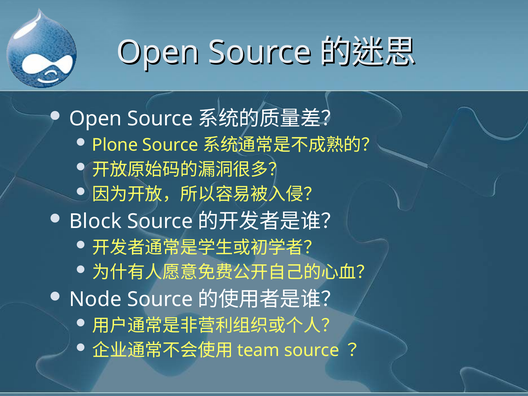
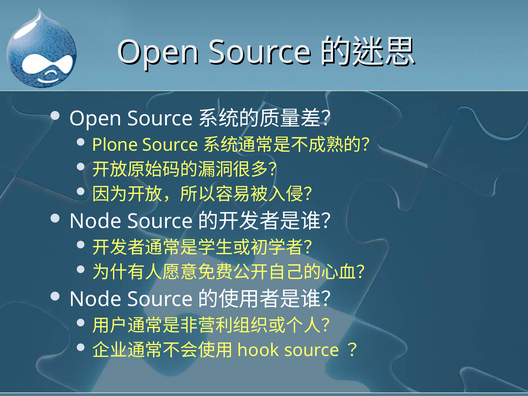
Block at (95, 221): Block -> Node
team: team -> hook
